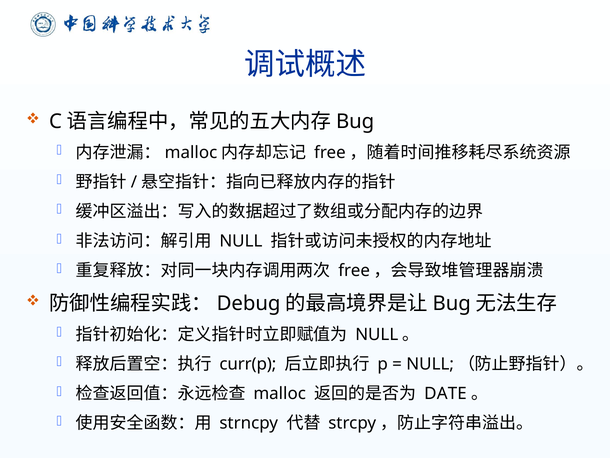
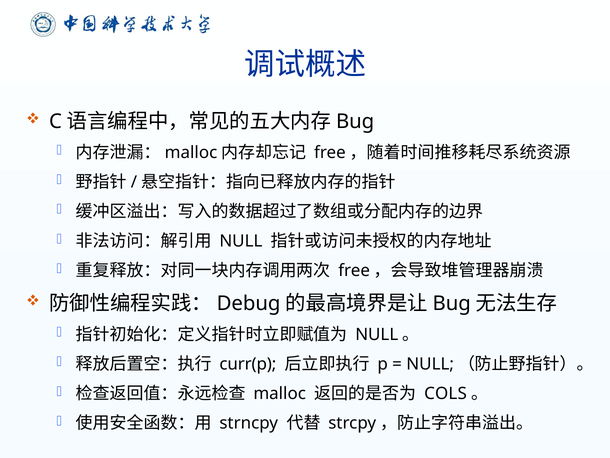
DATE: DATE -> COLS
